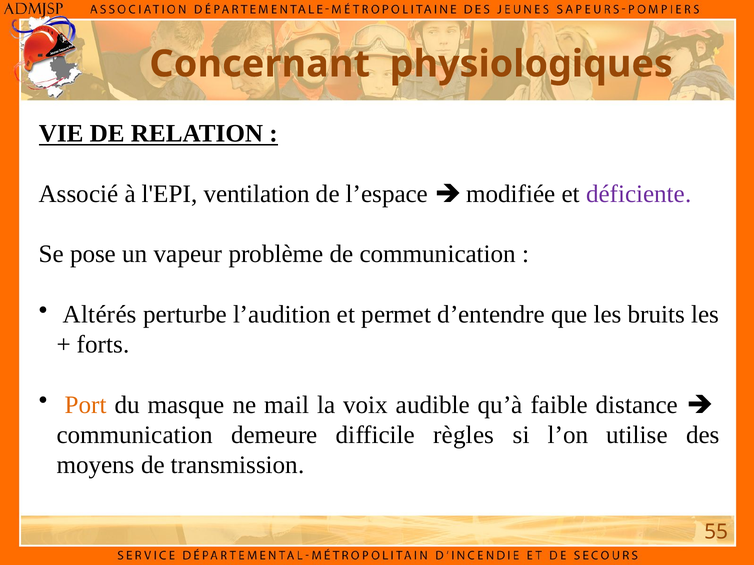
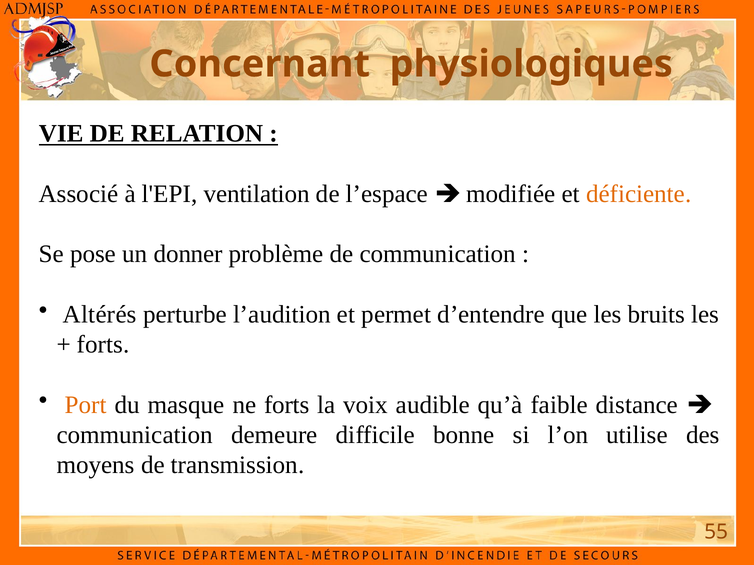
déficiente colour: purple -> orange
vapeur: vapeur -> donner
ne mail: mail -> forts
règles: règles -> bonne
